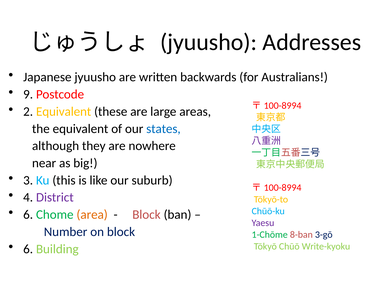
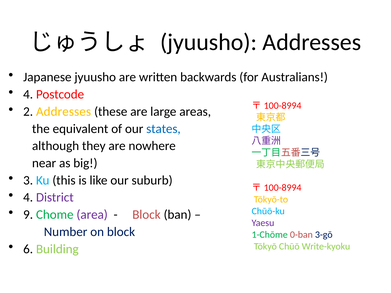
9 at (28, 94): 9 -> 4
2 Equivalent: Equivalent -> Addresses
6 at (28, 215): 6 -> 9
area colour: orange -> purple
8-ban: 8-ban -> 0-ban
